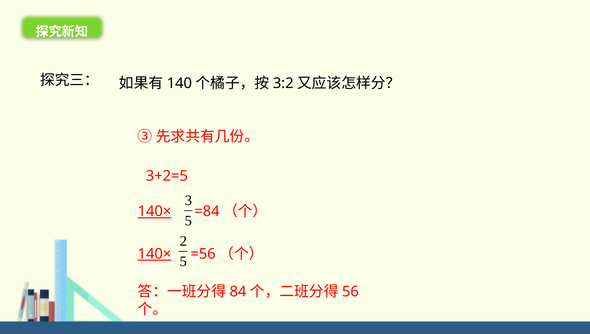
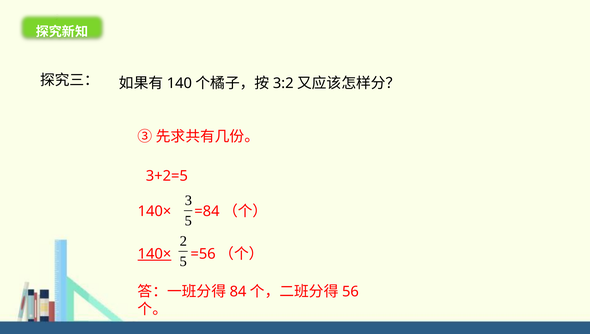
140× at (154, 212) underline: present -> none
